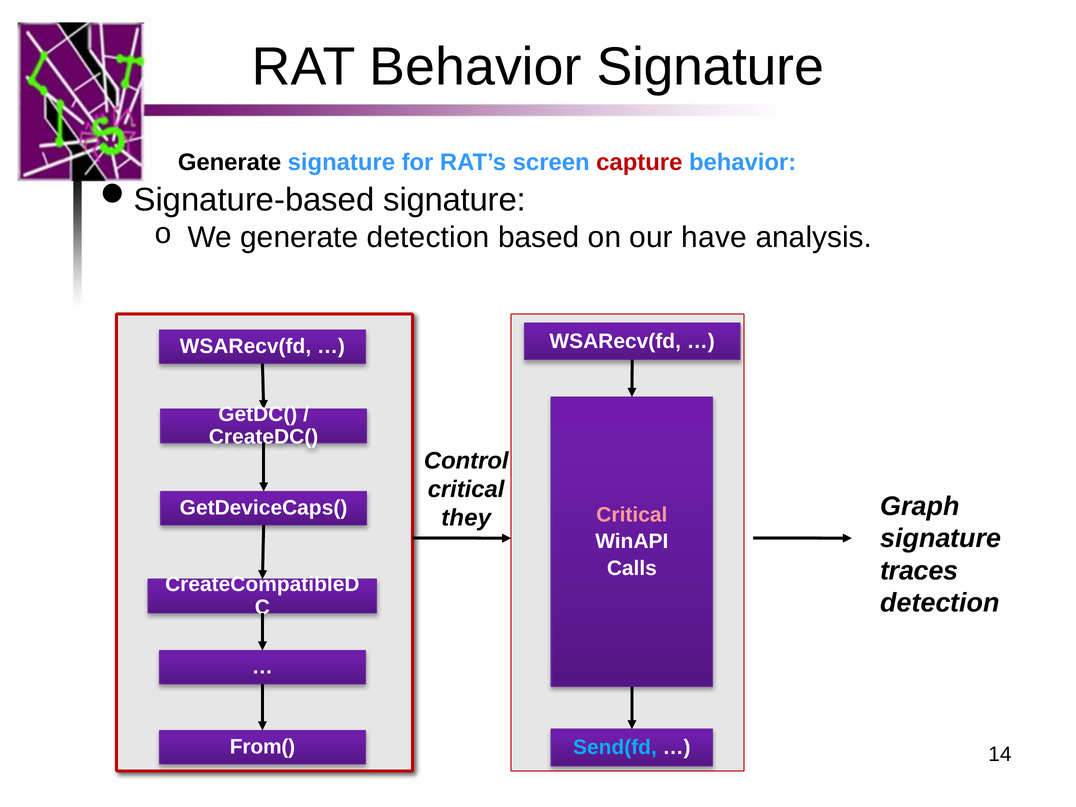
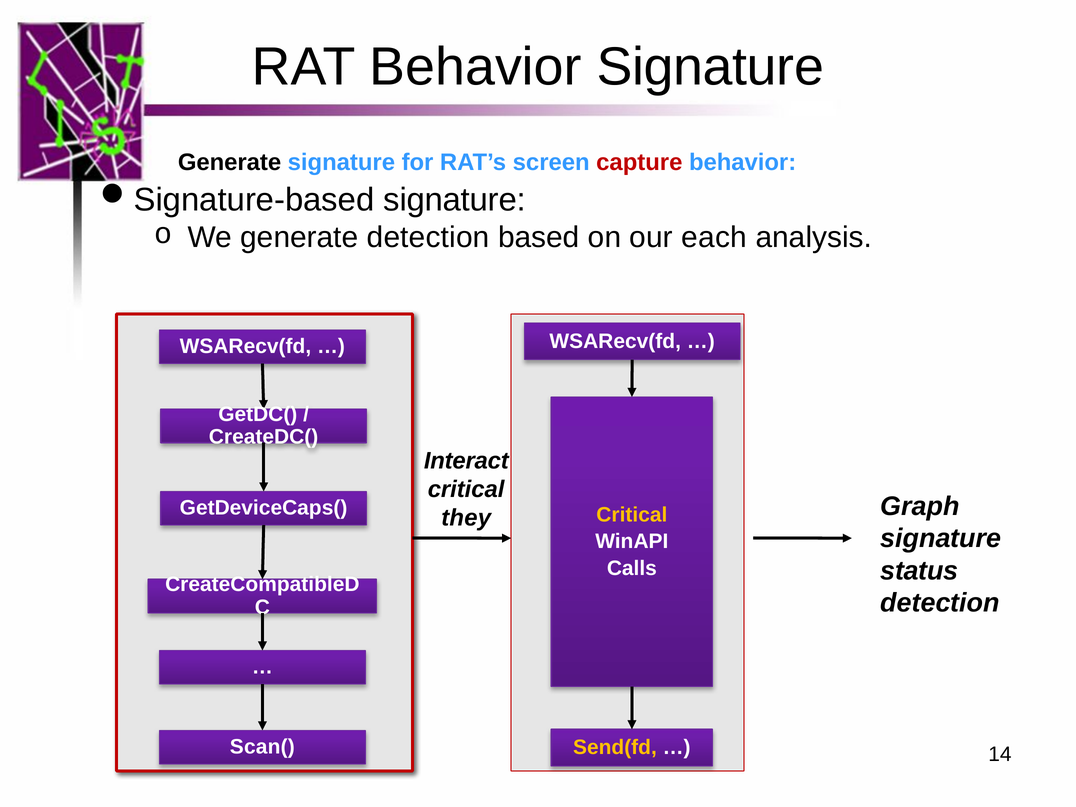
have: have -> each
Control: Control -> Interact
Critical at (632, 515) colour: pink -> yellow
traces: traces -> status
From(: From( -> Scan(
Send(fd colour: light blue -> yellow
